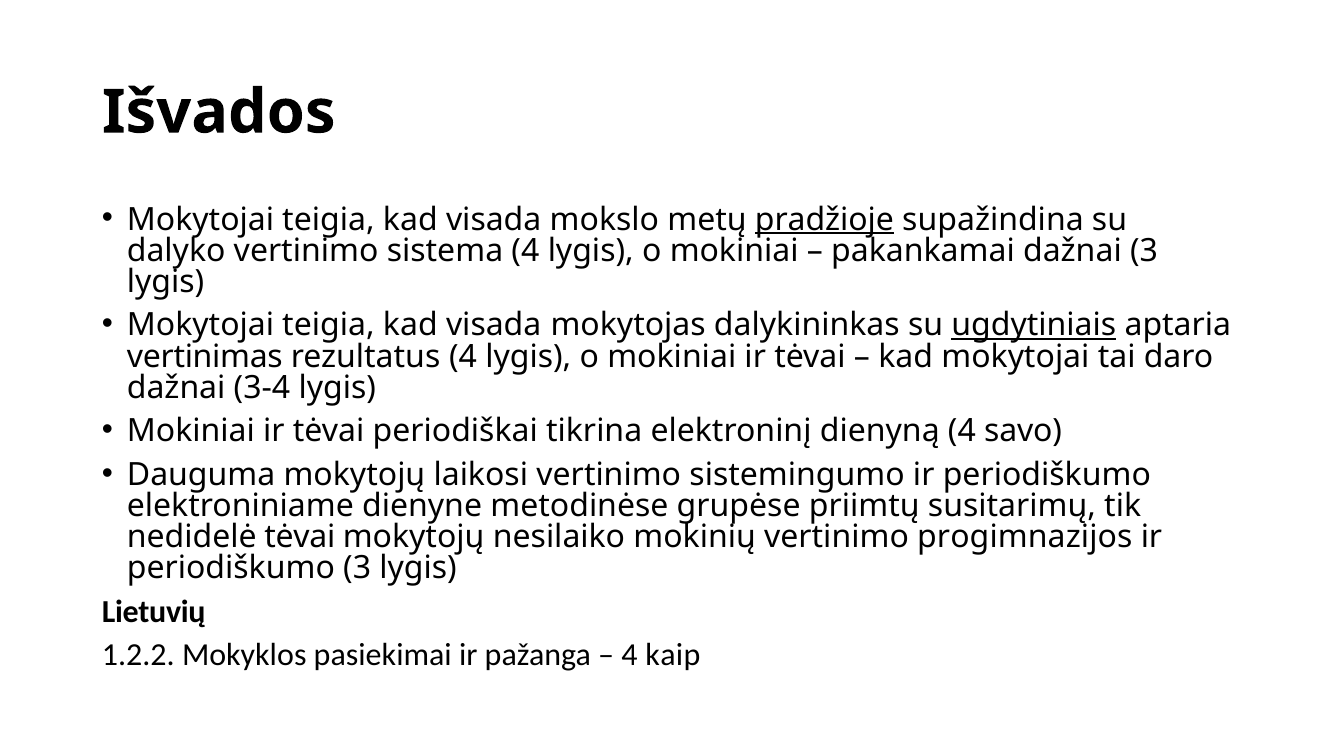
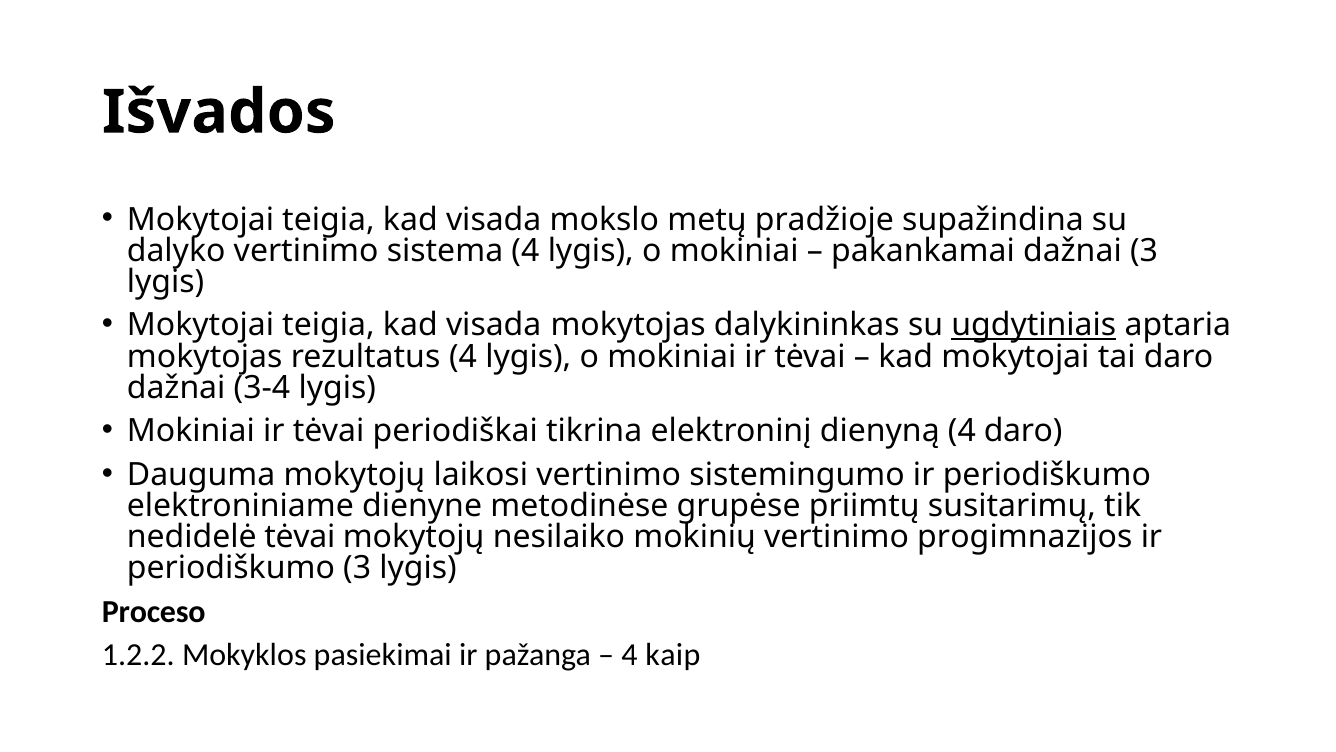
pradžioje underline: present -> none
vertinimas at (205, 356): vertinimas -> mokytojas
4 savo: savo -> daro
Lietuvių: Lietuvių -> Proceso
